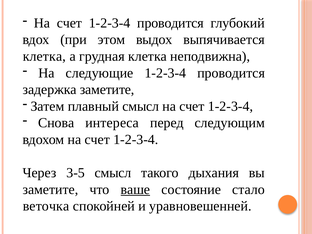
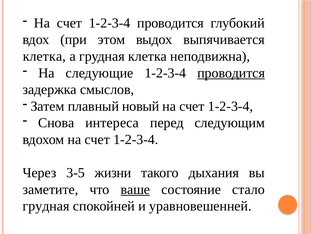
проводится at (231, 73) underline: none -> present
задержка заметите: заметите -> смыслов
плавный смысл: смысл -> новый
3-5 смысл: смысл -> жизни
веточка at (46, 206): веточка -> грудная
